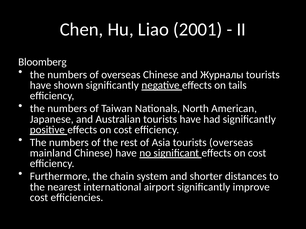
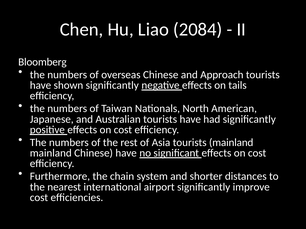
2001: 2001 -> 2084
Журналы: Журналы -> Approach
tourists overseas: overseas -> mainland
